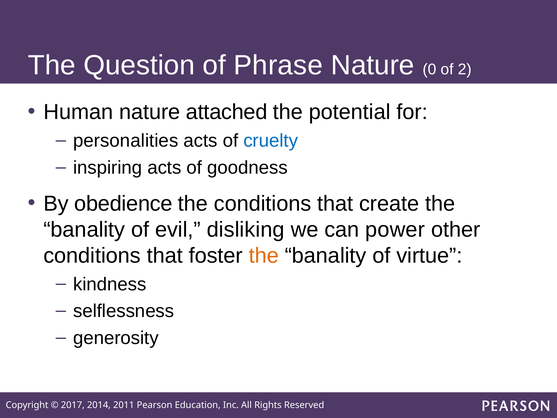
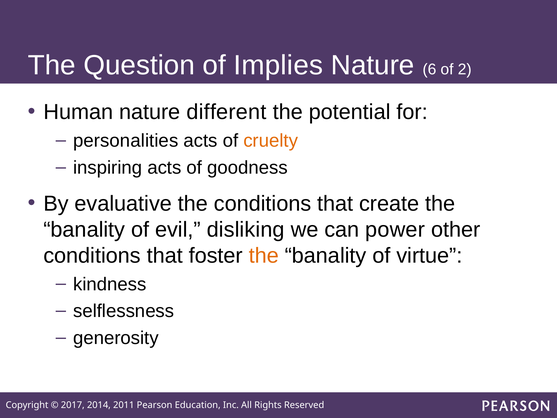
Phrase: Phrase -> Implies
0: 0 -> 6
attached: attached -> different
cruelty colour: blue -> orange
obedience: obedience -> evaluative
